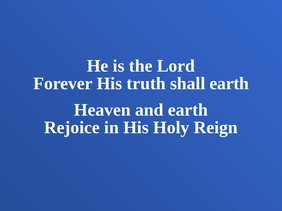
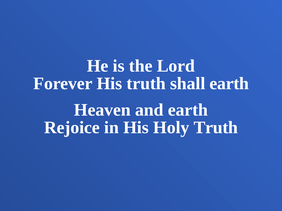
Holy Reign: Reign -> Truth
